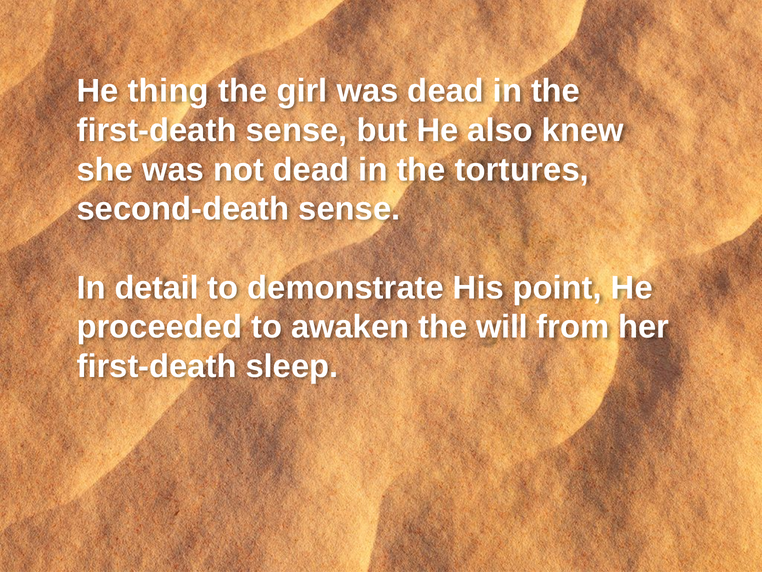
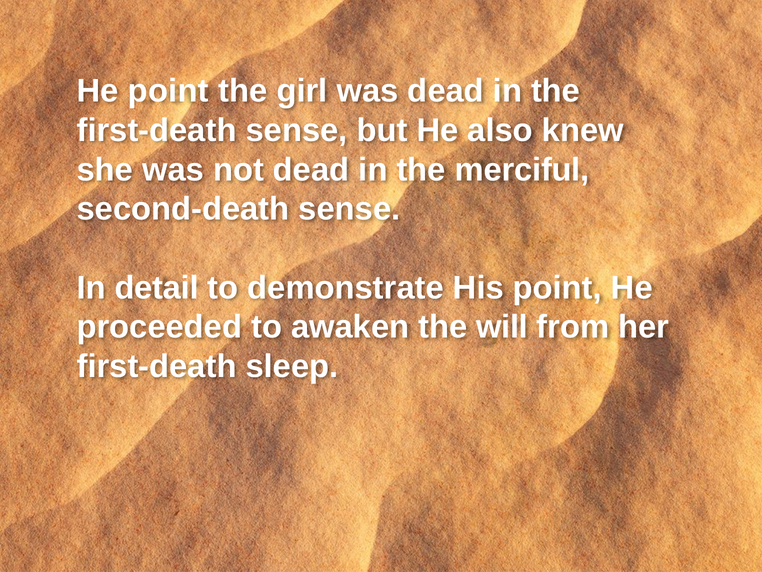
He thing: thing -> point
tortures: tortures -> merciful
